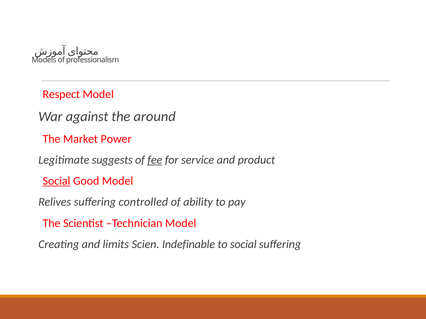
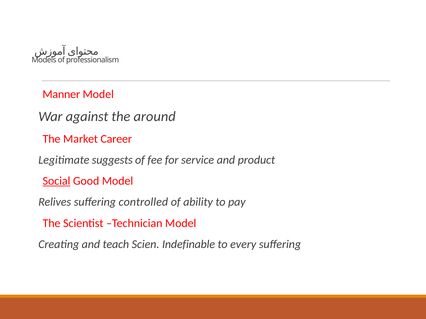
Respect: Respect -> Manner
Power: Power -> Career
fee underline: present -> none
limits: limits -> teach
to social: social -> every
